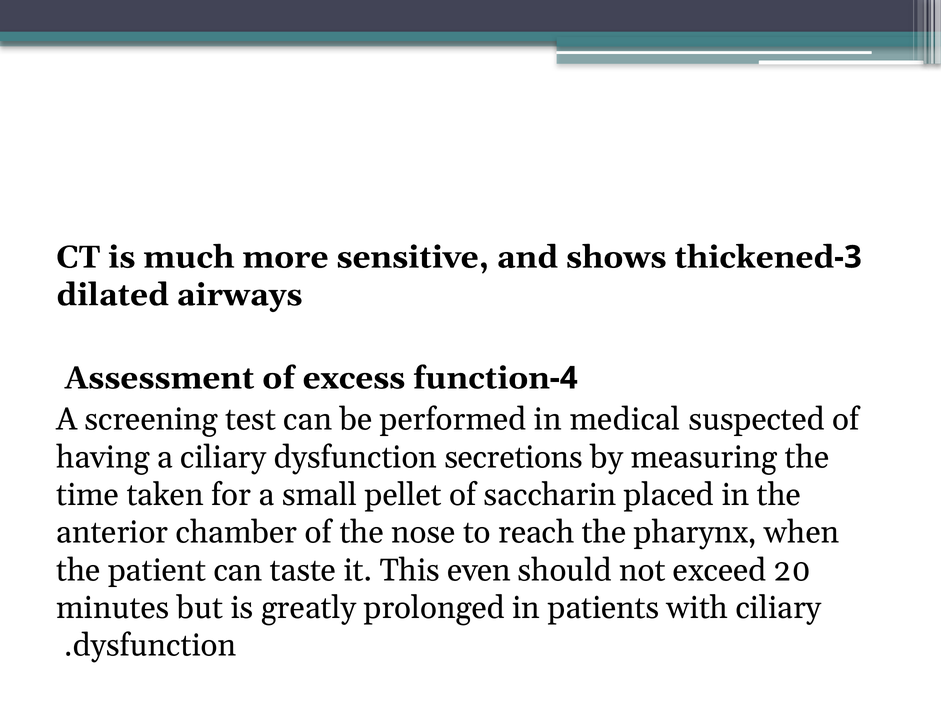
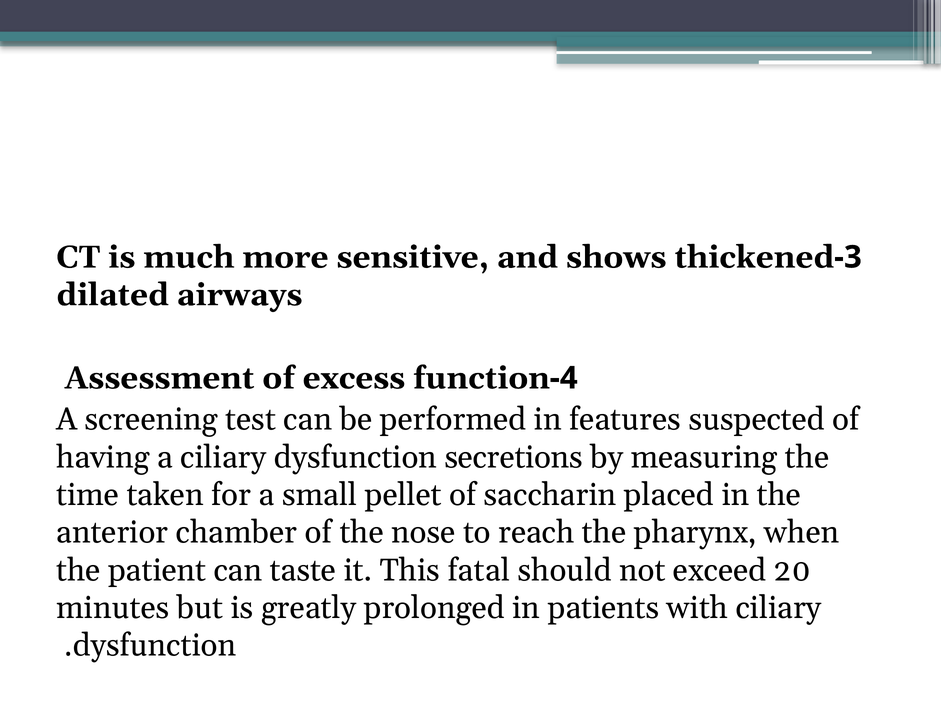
medical: medical -> features
even: even -> fatal
